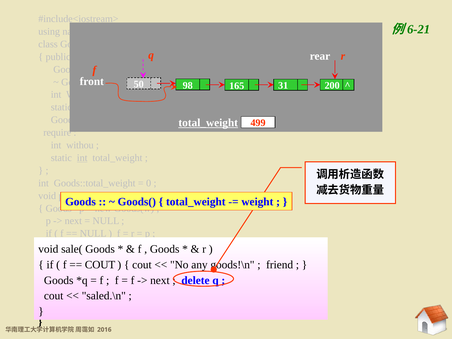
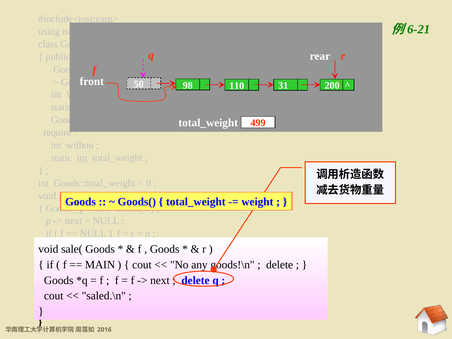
165: 165 -> 110
total_weight at (208, 123) underline: present -> none
COUT at (100, 265): COUT -> MAIN
friend at (280, 265): friend -> delete
